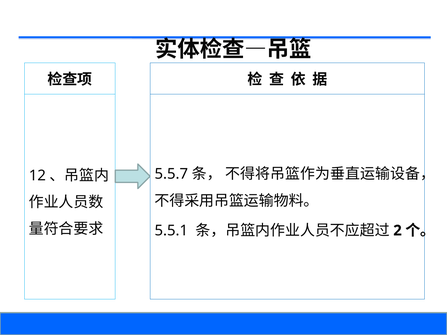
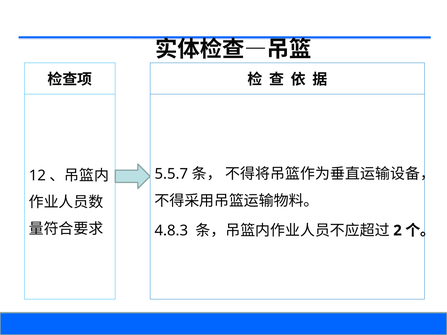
5.5.1: 5.5.1 -> 4.8.3
